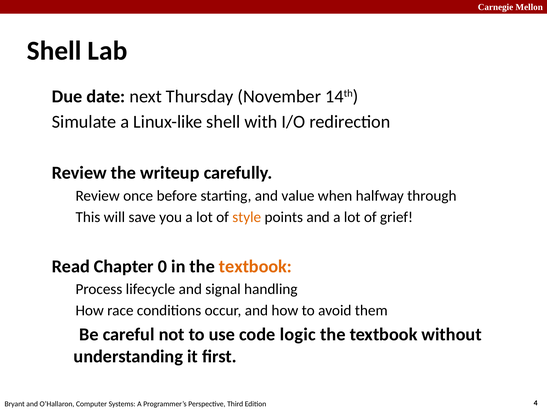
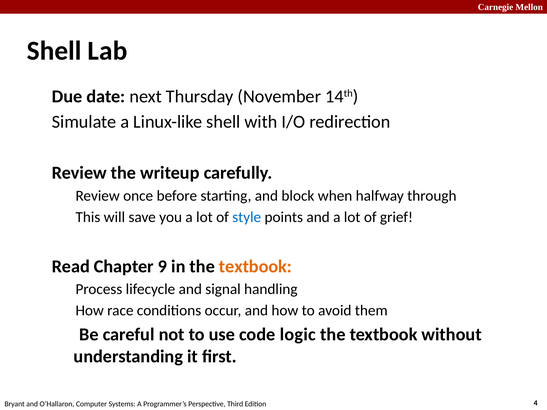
value: value -> block
style colour: orange -> blue
0: 0 -> 9
